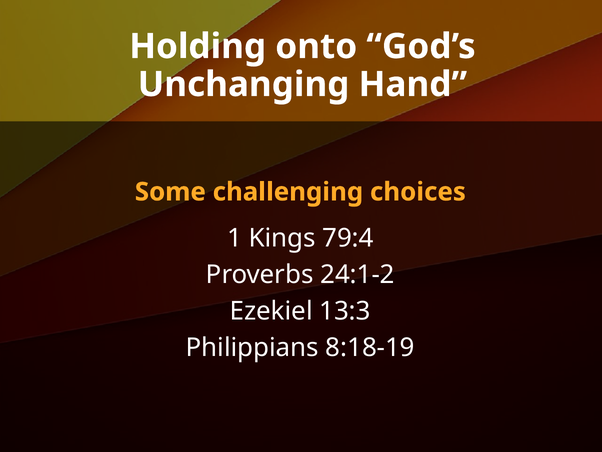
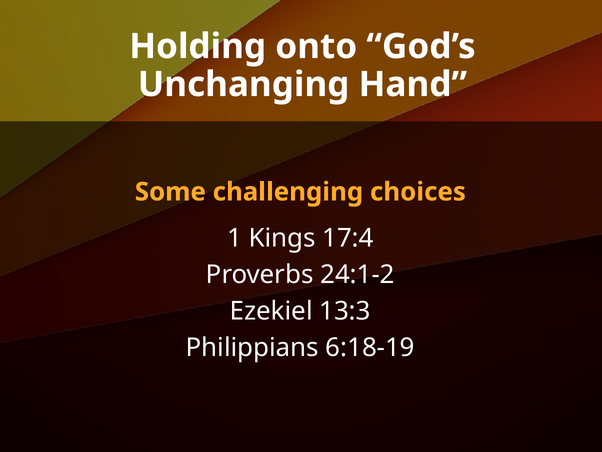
79:4: 79:4 -> 17:4
8:18-19: 8:18-19 -> 6:18-19
